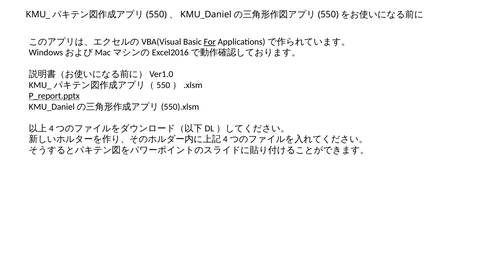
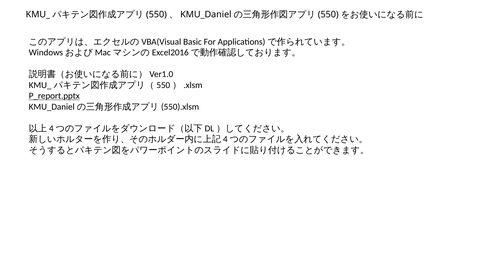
For underline: present -> none
